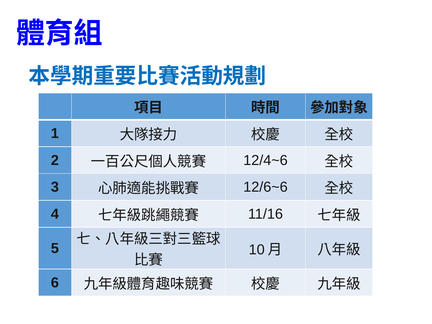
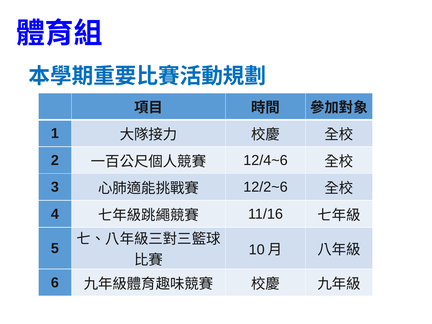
12/6~6: 12/6~6 -> 12/2~6
